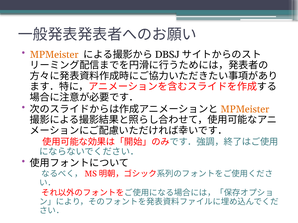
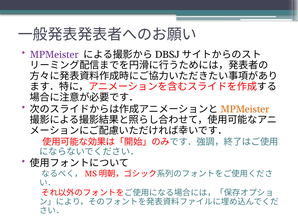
MPMeister at (54, 55) colour: orange -> purple
